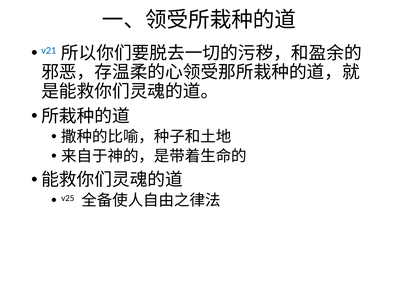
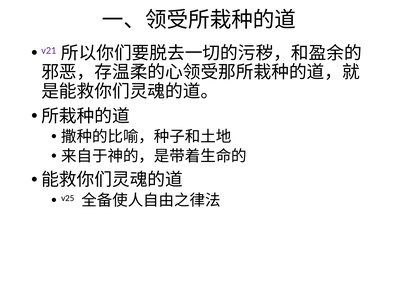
v21 colour: blue -> purple
